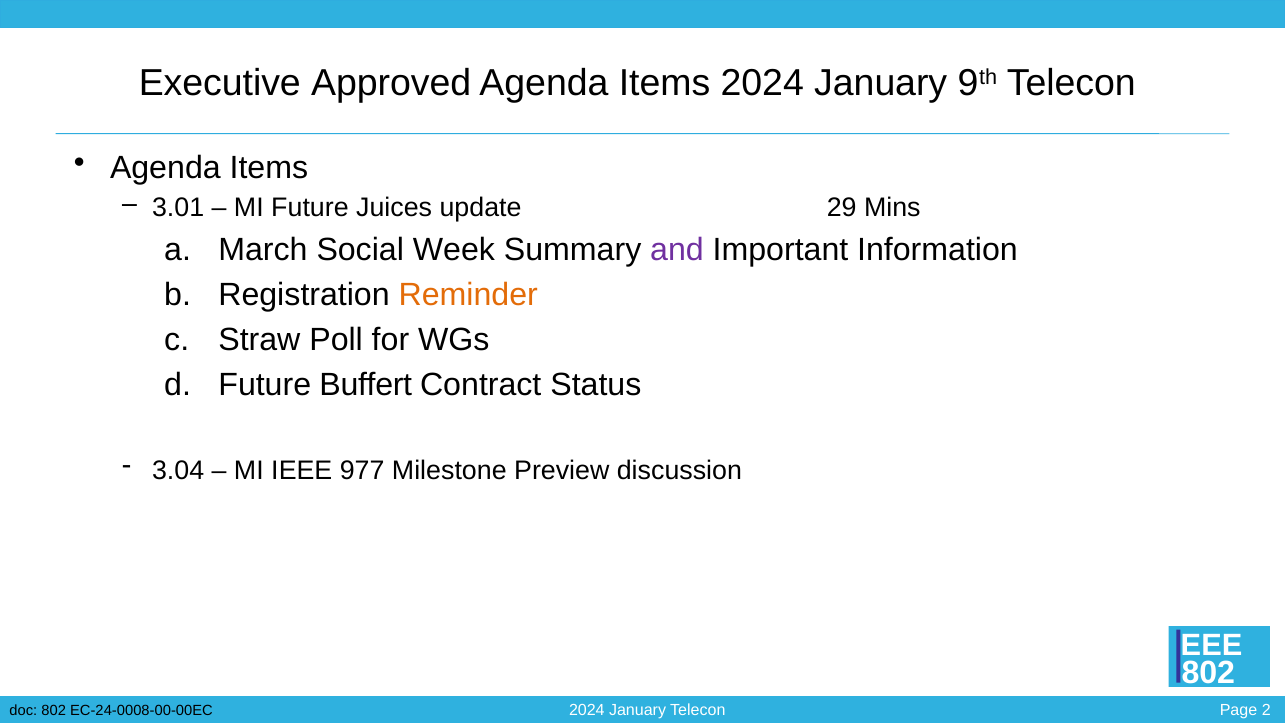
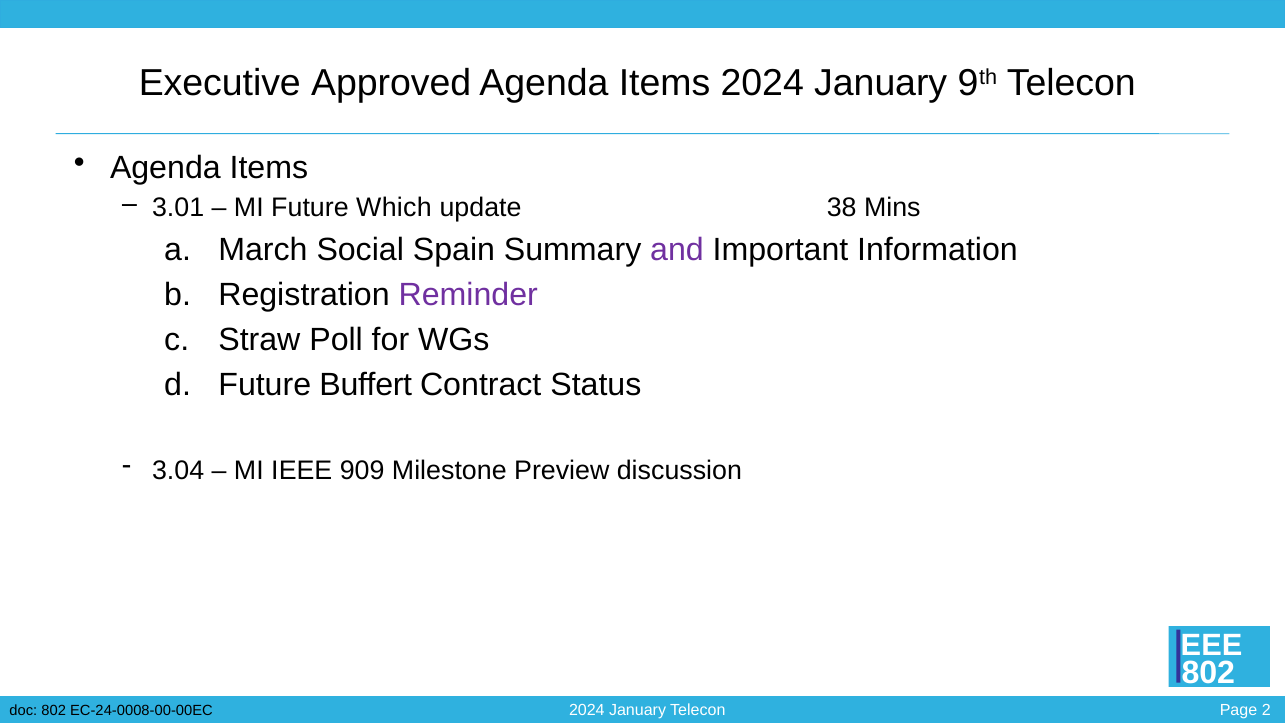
Juices: Juices -> Which
29: 29 -> 38
Week: Week -> Spain
Reminder colour: orange -> purple
977: 977 -> 909
